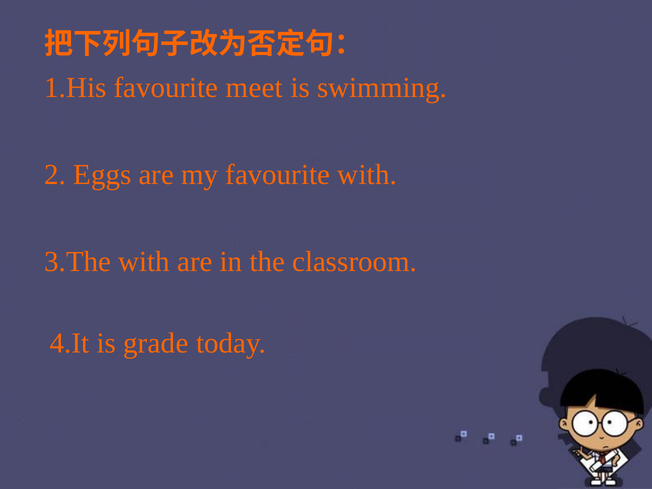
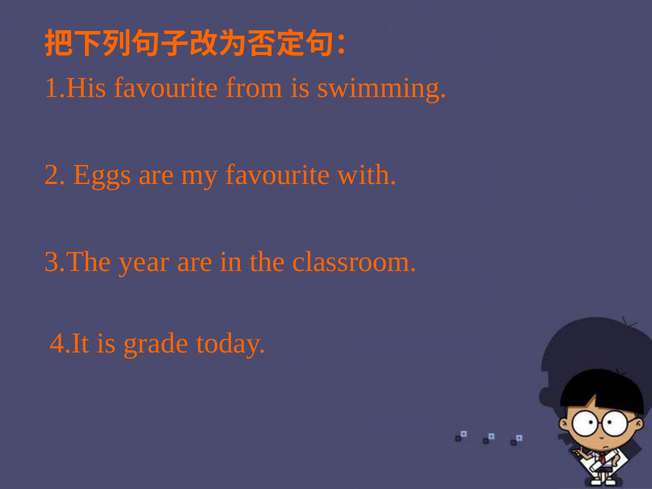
meet: meet -> from
3.The with: with -> year
